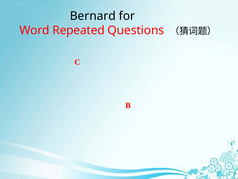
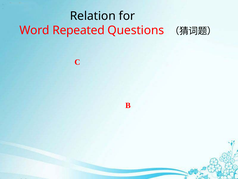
Bernard: Bernard -> Relation
